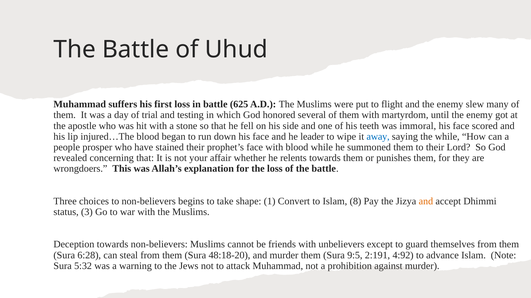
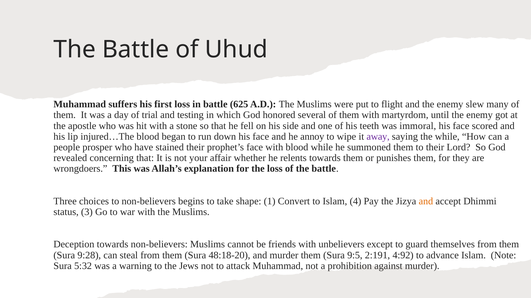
leader: leader -> annoy
away colour: blue -> purple
8: 8 -> 4
6:28: 6:28 -> 9:28
